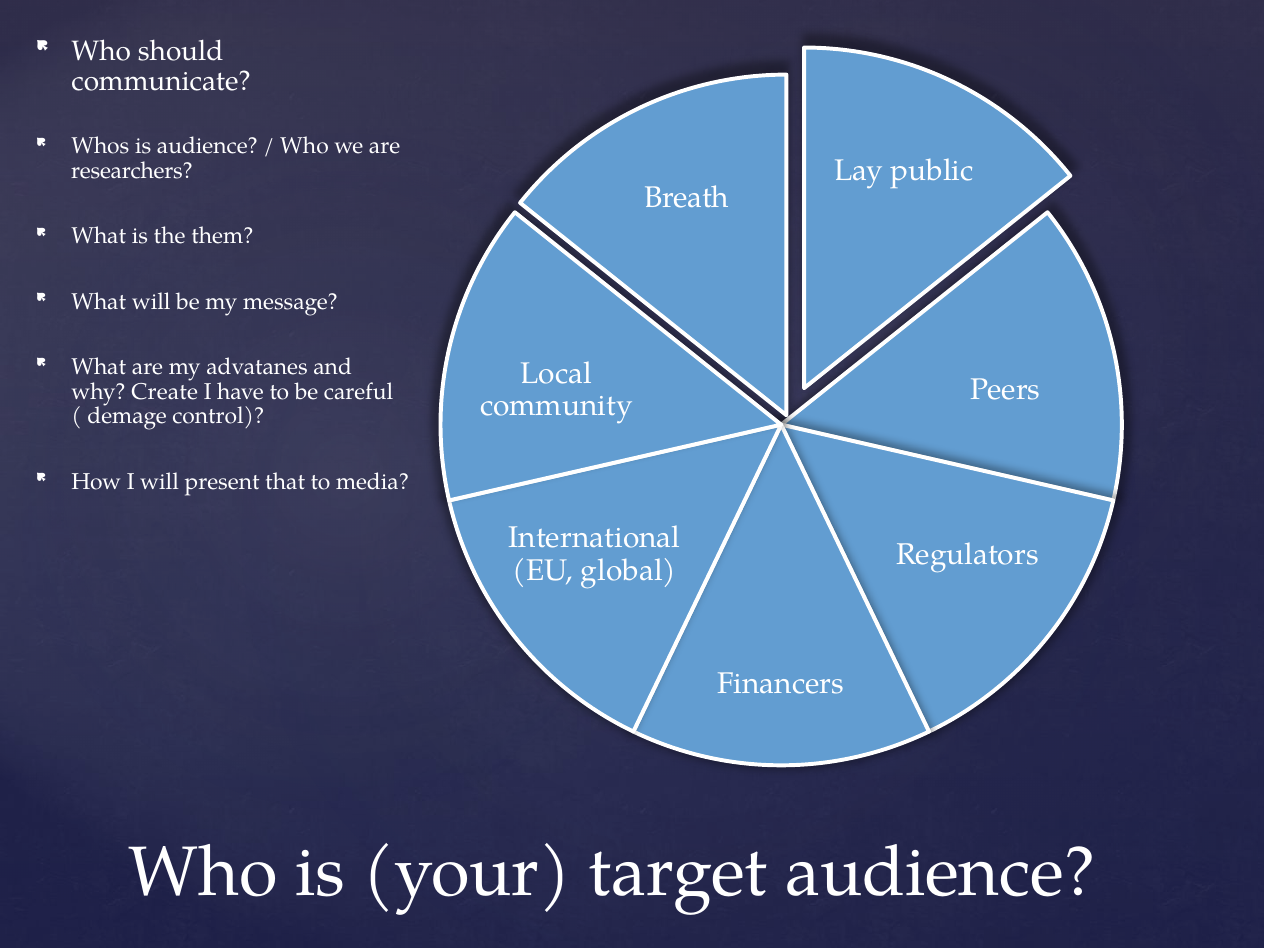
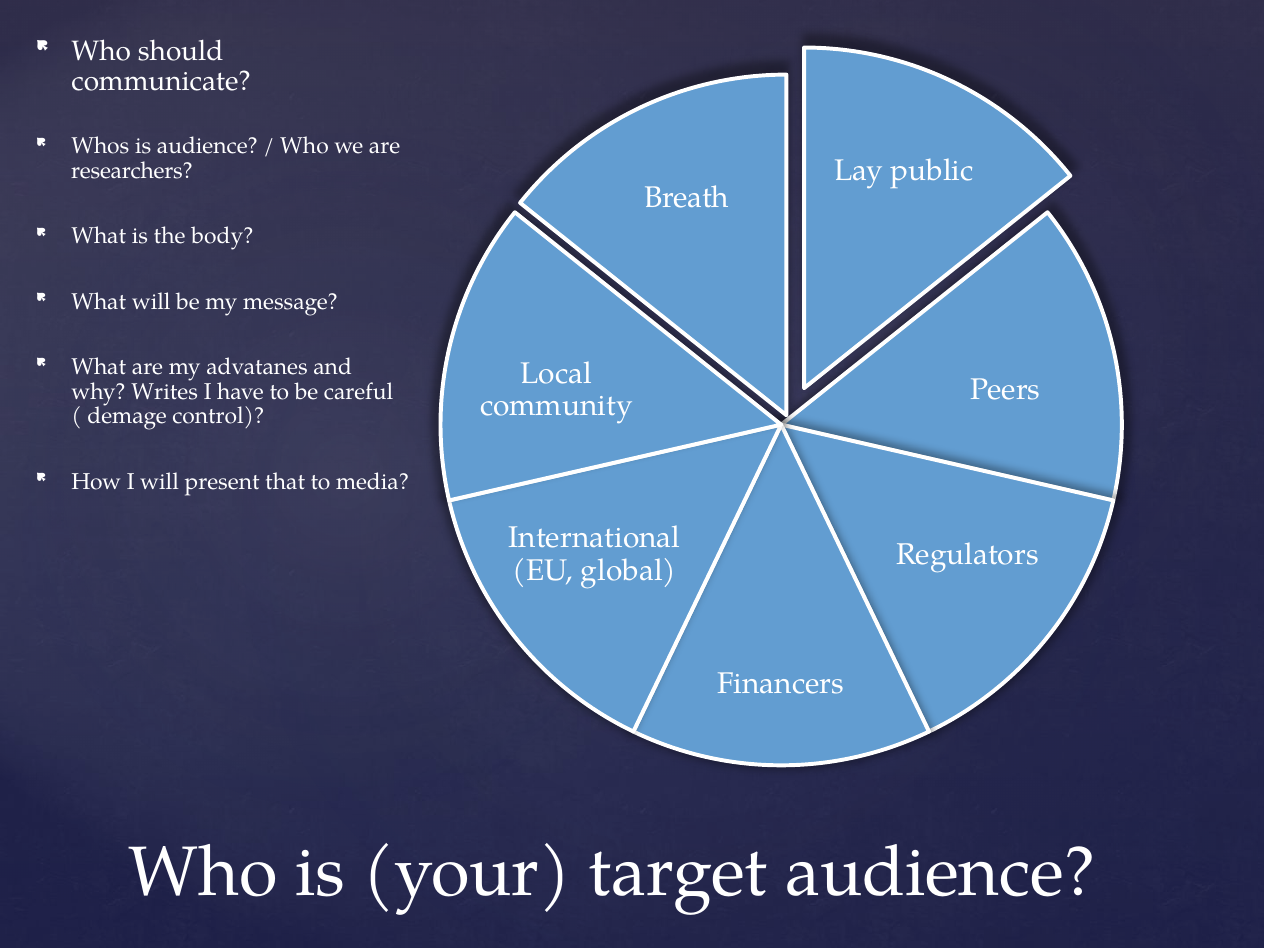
them: them -> body
Create: Create -> Writes
